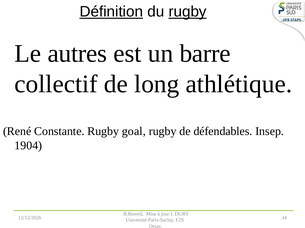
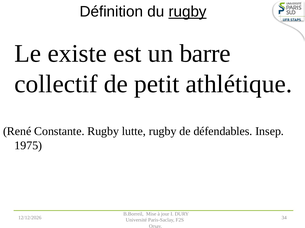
Définition underline: present -> none
autres: autres -> existe
long: long -> petit
goal: goal -> lutte
1904: 1904 -> 1975
